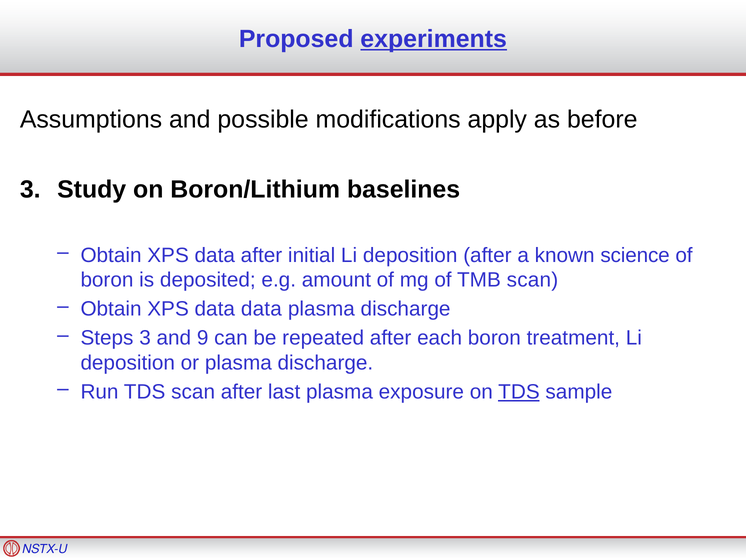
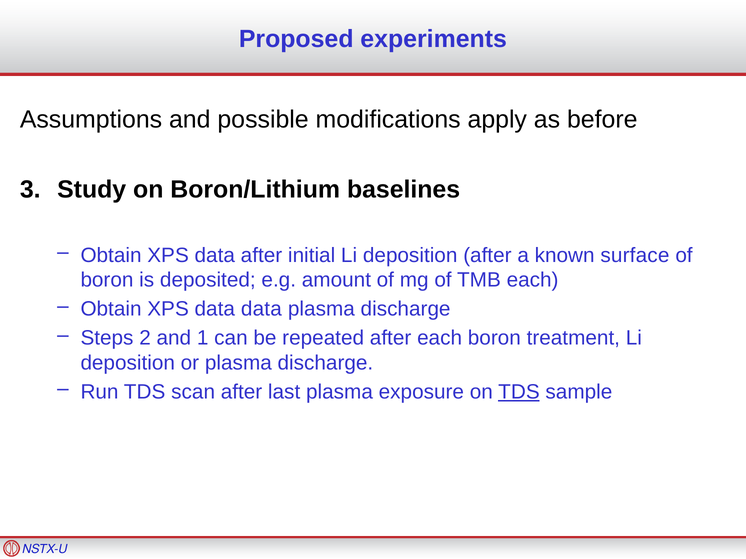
experiments underline: present -> none
science: science -> surface
TMB scan: scan -> each
Steps 3: 3 -> 2
9: 9 -> 1
